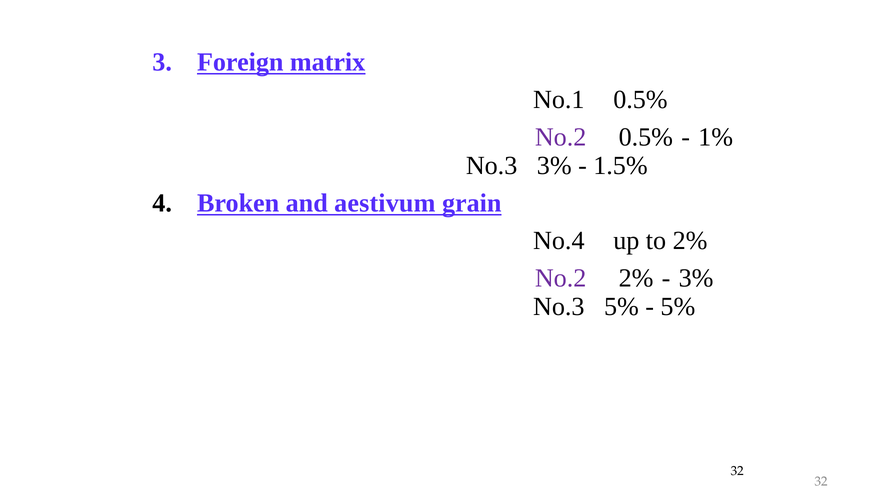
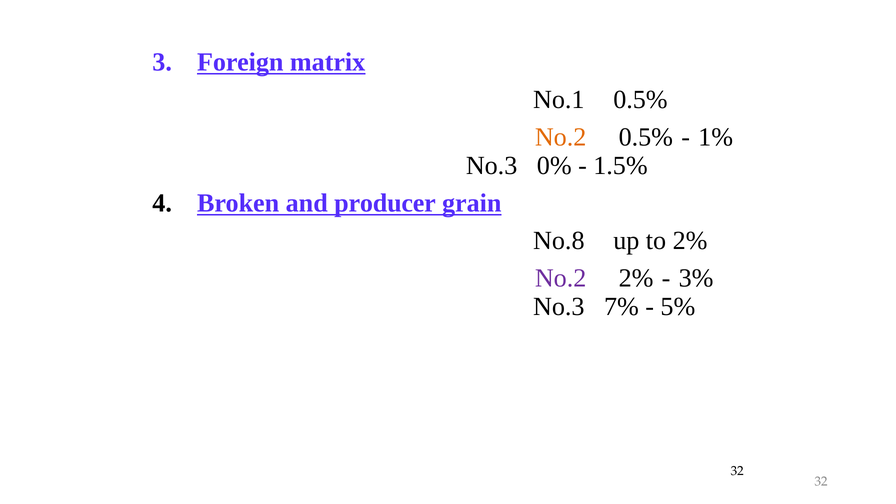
No.2 at (561, 137) colour: purple -> orange
No.3 3%: 3% -> 0%
aestivum: aestivum -> producer
No.4: No.4 -> No.8
No.3 5%: 5% -> 7%
